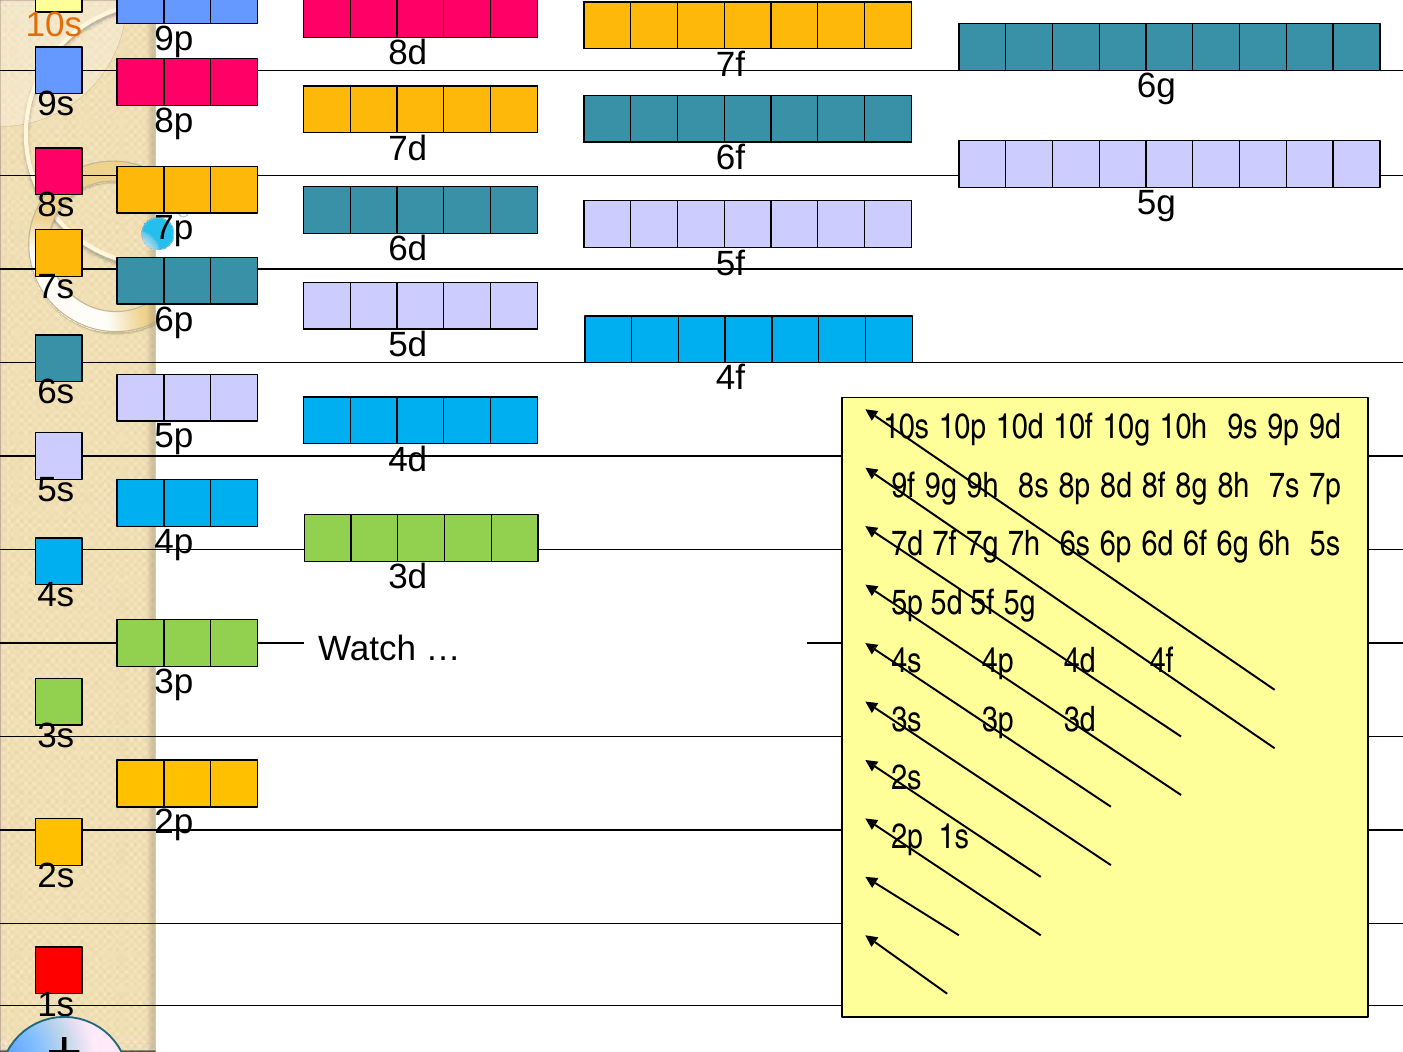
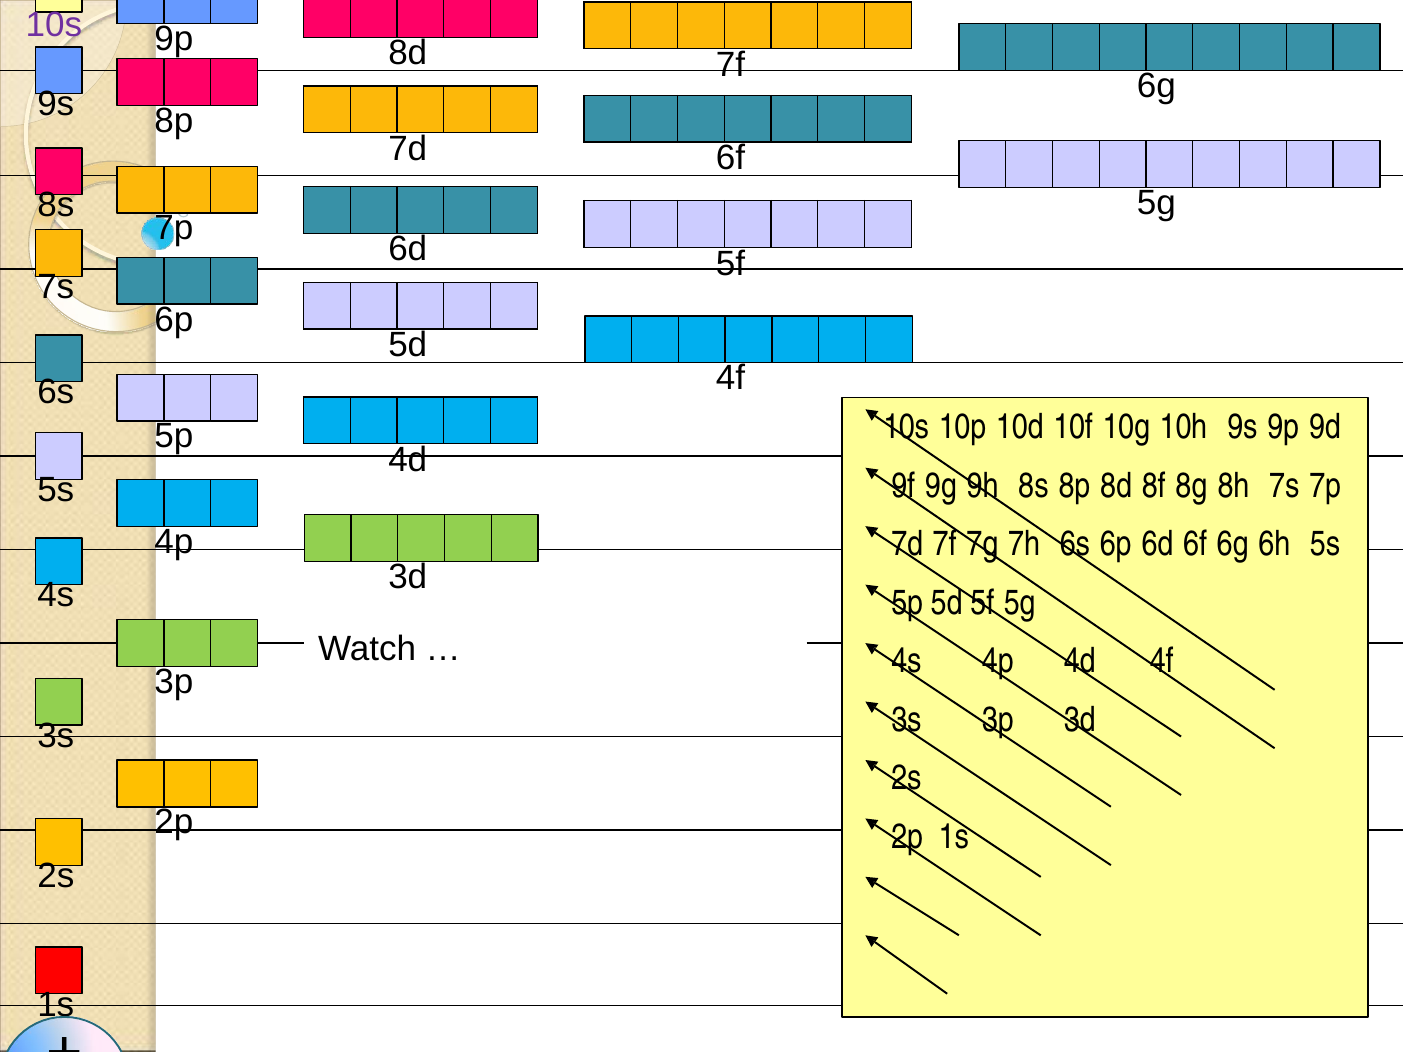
10s at (54, 25) colour: orange -> purple
